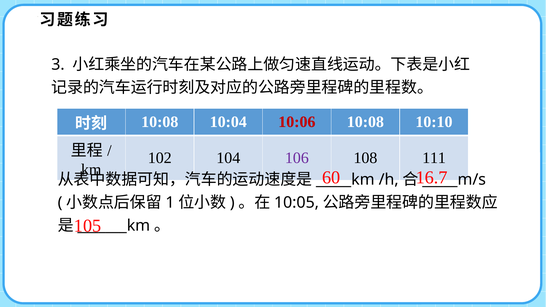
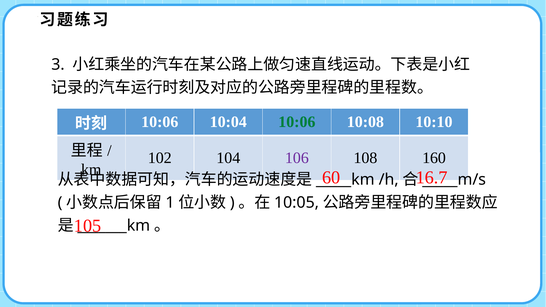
10:08 at (160, 122): 10:08 -> 10:06
10:06 at (297, 122) colour: red -> green
111: 111 -> 160
